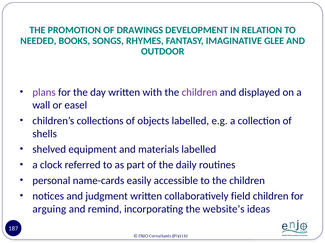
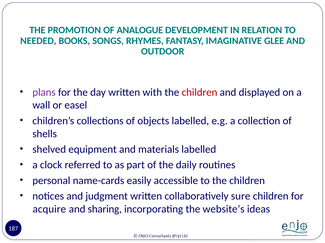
DRAWINGS: DRAWINGS -> ANALOGUE
children at (200, 93) colour: purple -> red
field: field -> sure
arguing: arguing -> acquire
remind: remind -> sharing
